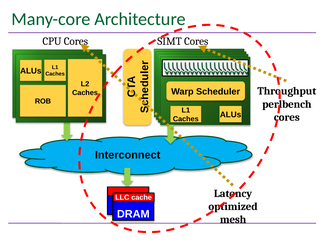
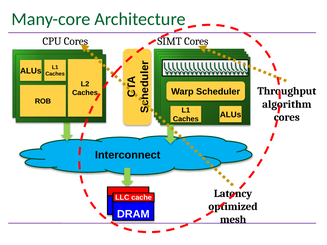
perlbench: perlbench -> algorithm
